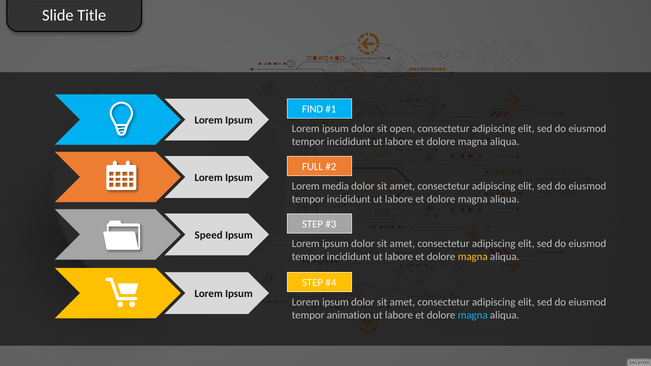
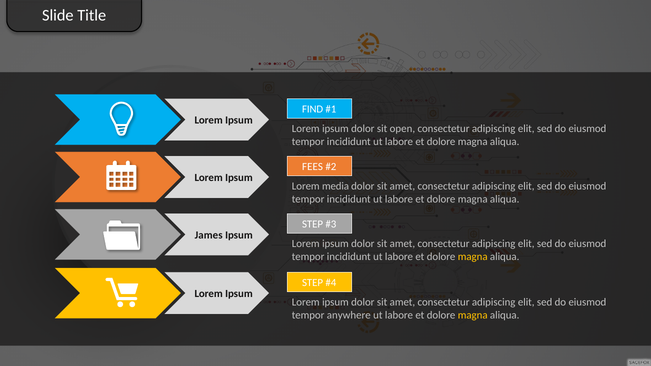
FULL: FULL -> FEES
Speed: Speed -> James
animation: animation -> anywhere
magna at (473, 315) colour: light blue -> yellow
